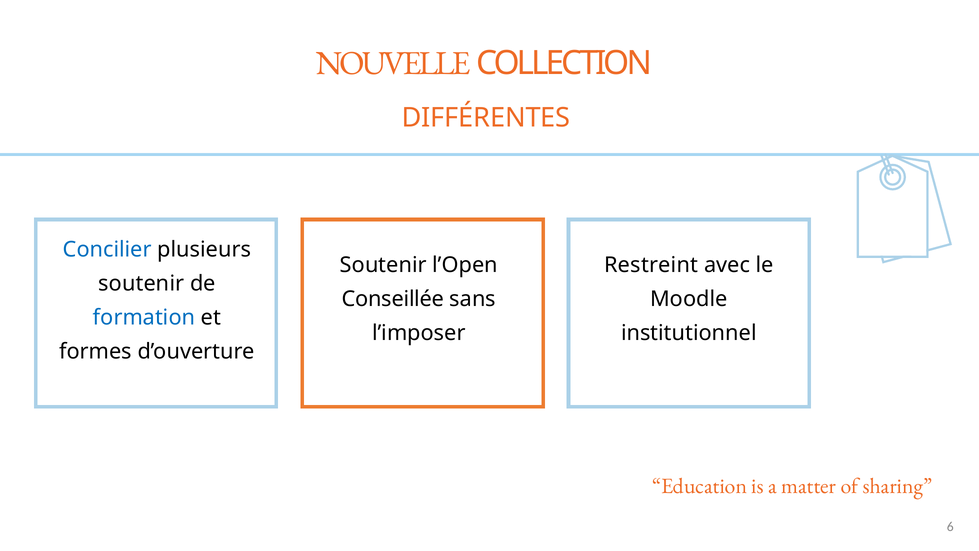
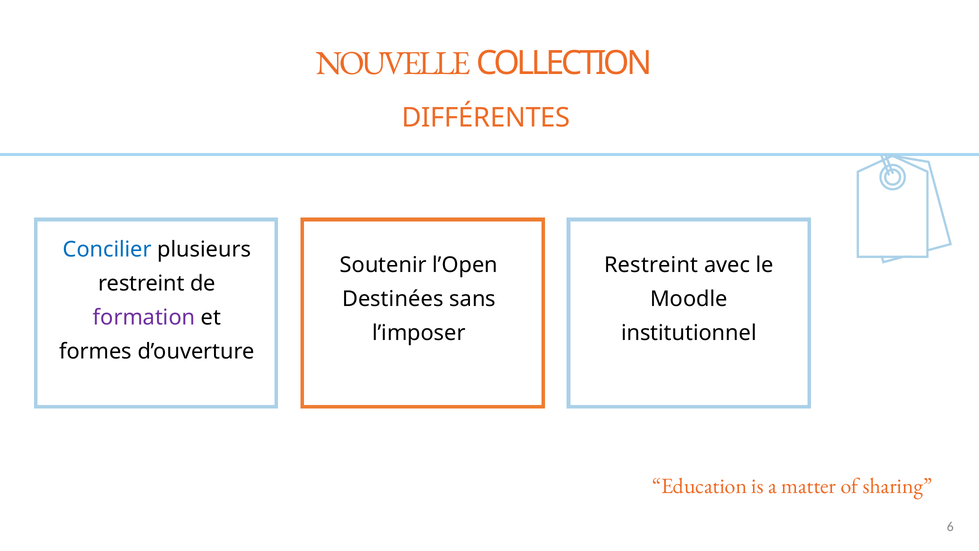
soutenir at (141, 283): soutenir -> restreint
Conseillée: Conseillée -> Destinées
formation colour: blue -> purple
